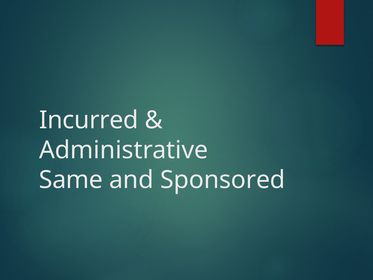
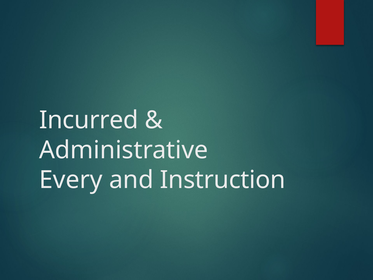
Same: Same -> Every
Sponsored: Sponsored -> Instruction
